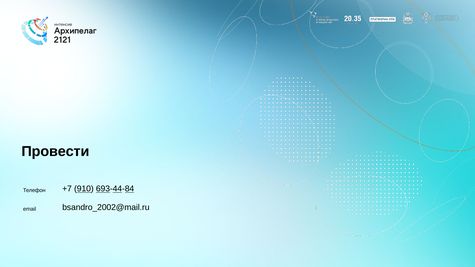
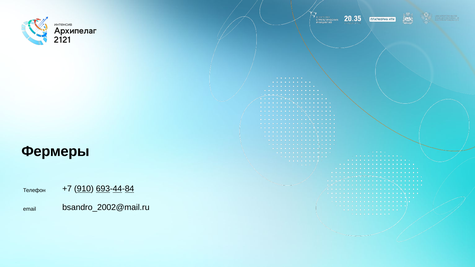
Провести: Провести -> Фермеры
